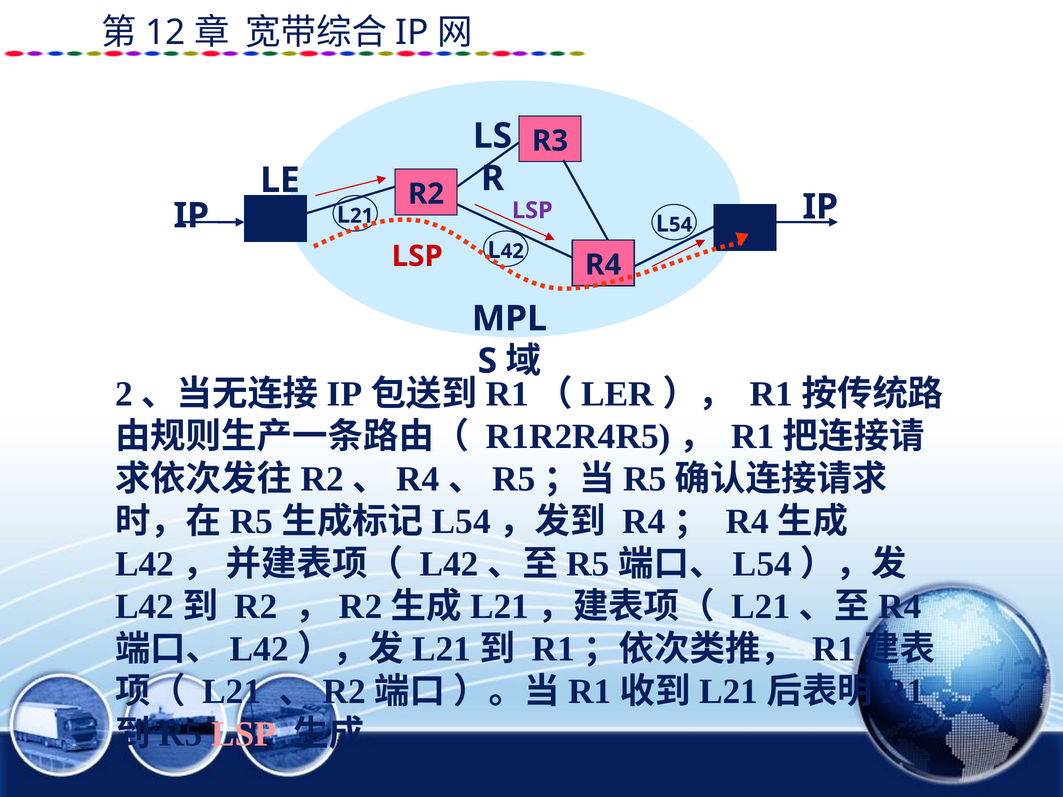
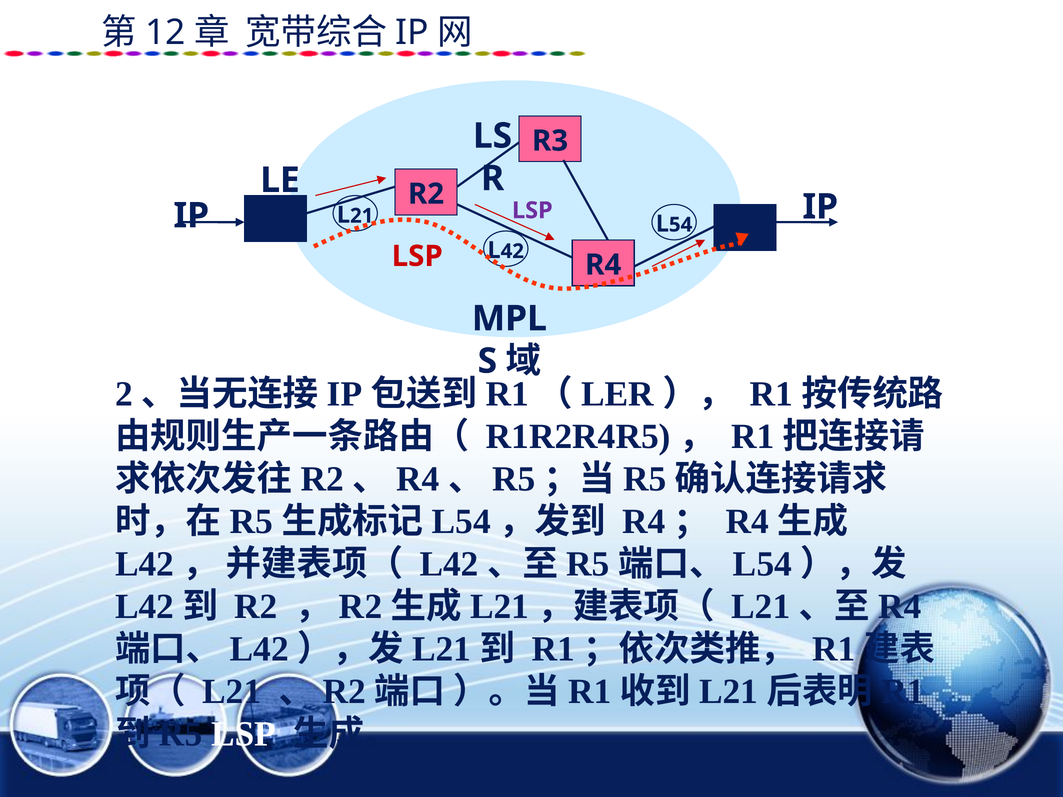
LSP at (244, 734) colour: pink -> white
